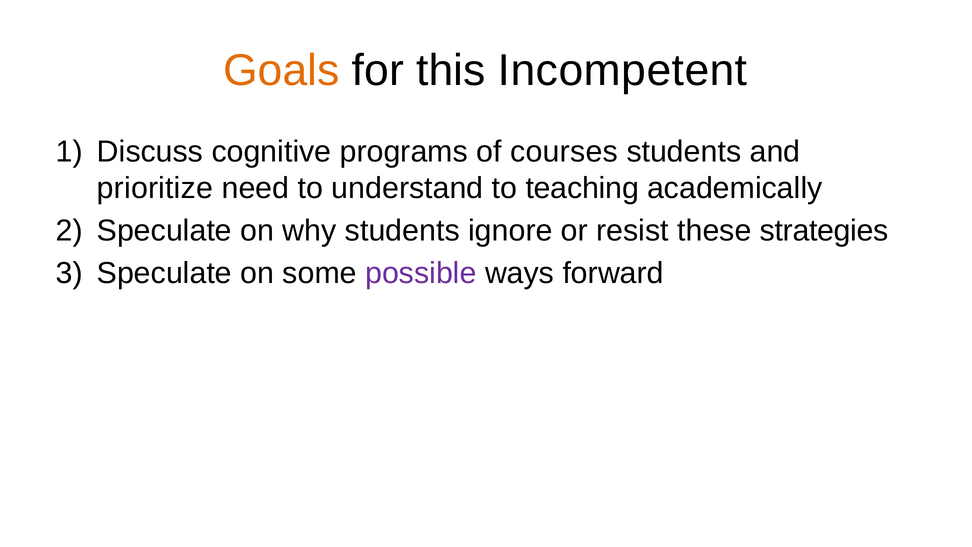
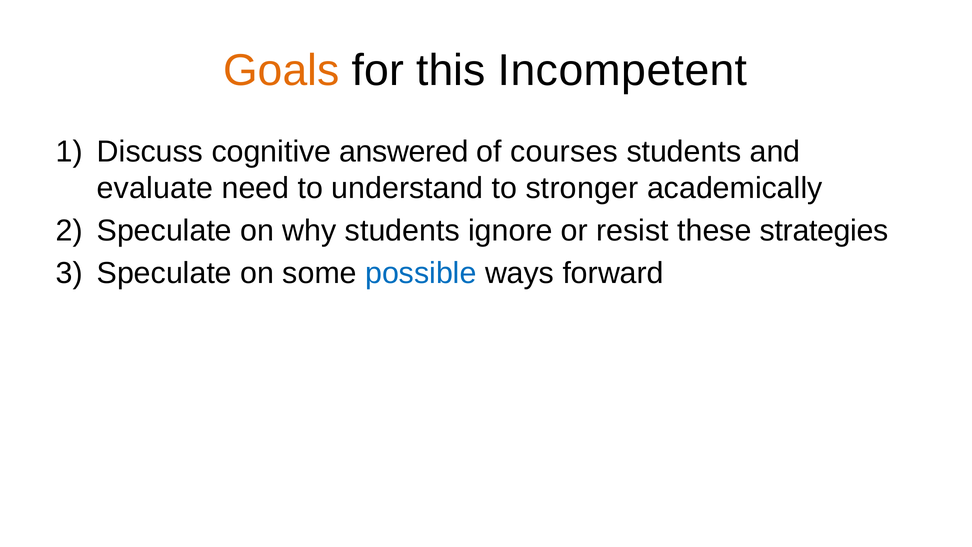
programs: programs -> answered
prioritize: prioritize -> evaluate
teaching: teaching -> stronger
possible colour: purple -> blue
